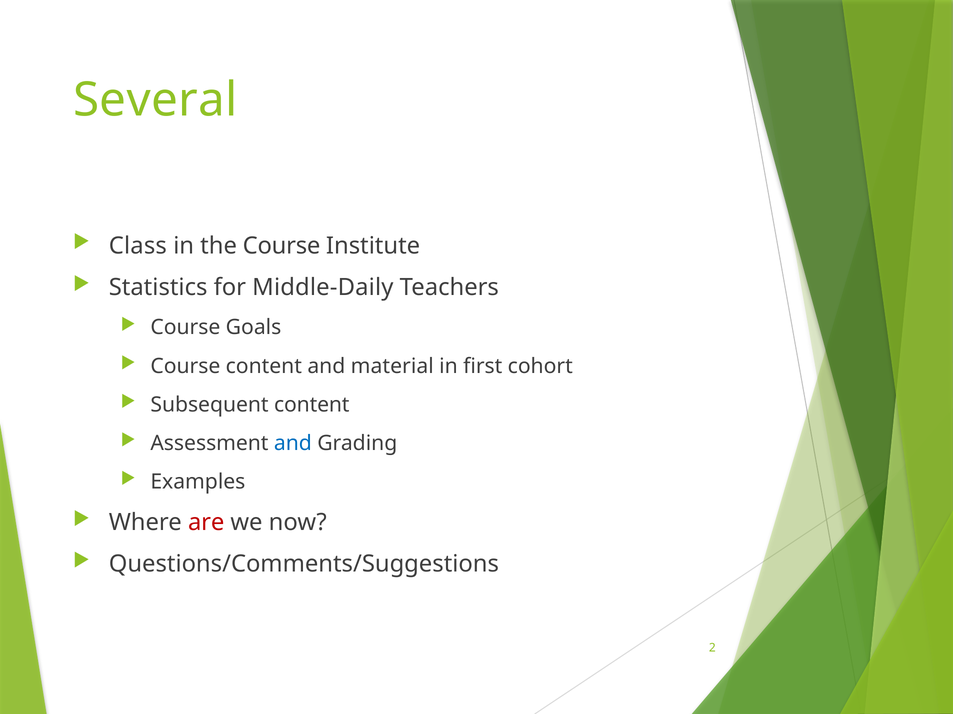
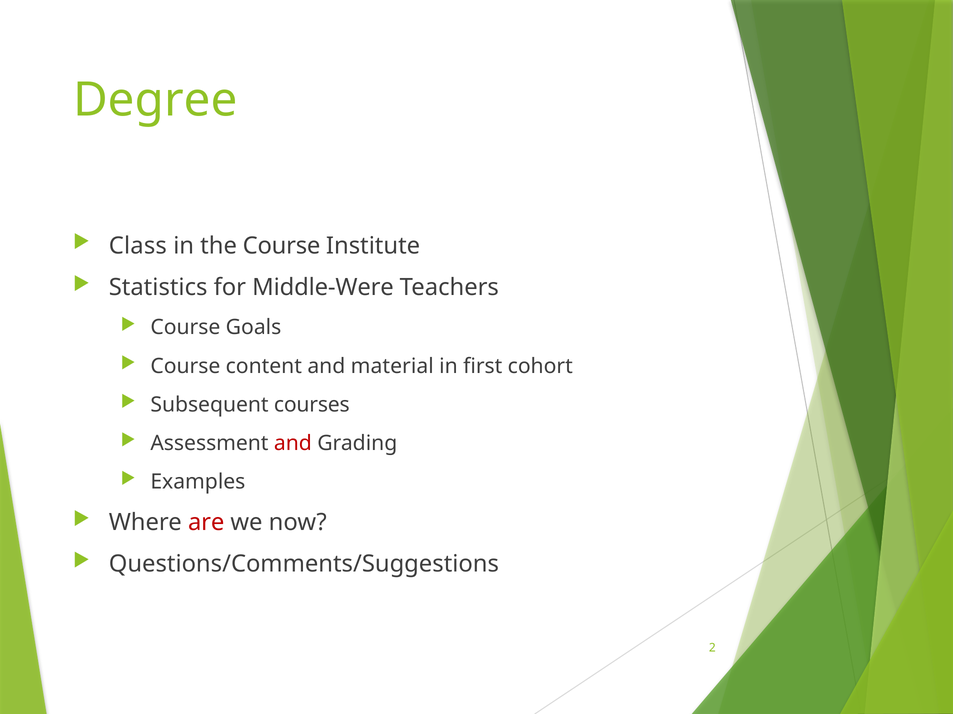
Several: Several -> Degree
Middle-Daily: Middle-Daily -> Middle-Were
Subsequent content: content -> courses
and at (293, 444) colour: blue -> red
